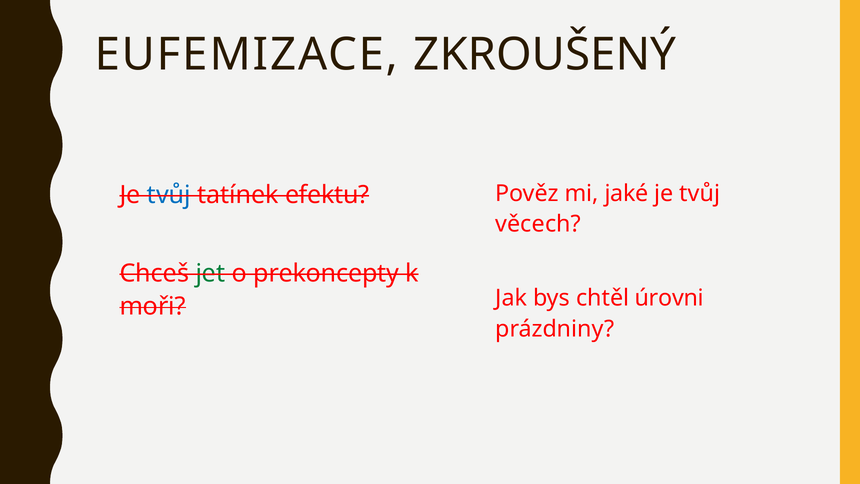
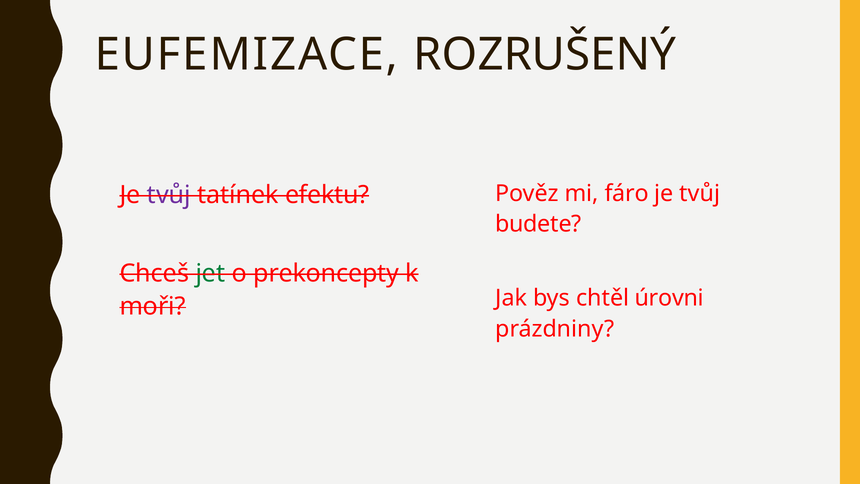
ZKROUŠENÝ: ZKROUŠENÝ -> ROZRUŠENÝ
jaké: jaké -> fáro
tvůj at (169, 195) colour: blue -> purple
věcech: věcech -> budete
